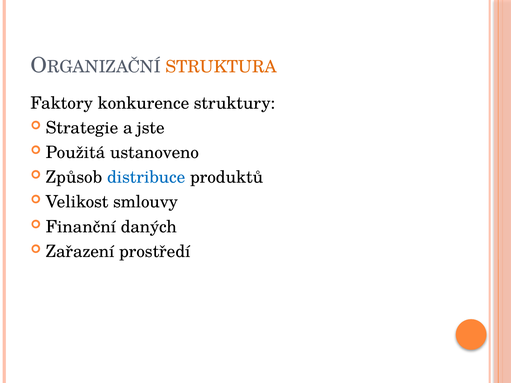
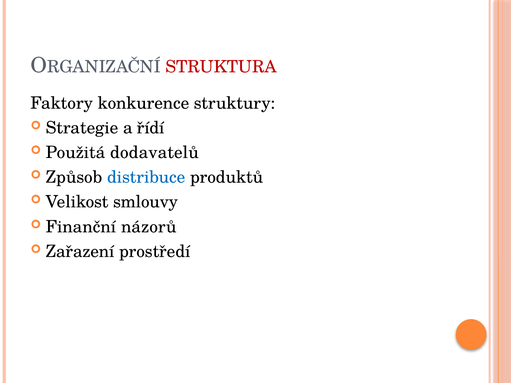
STRUKTURA colour: orange -> red
jste: jste -> řídí
ustanoveno: ustanoveno -> dodavatelů
daných: daných -> názorů
